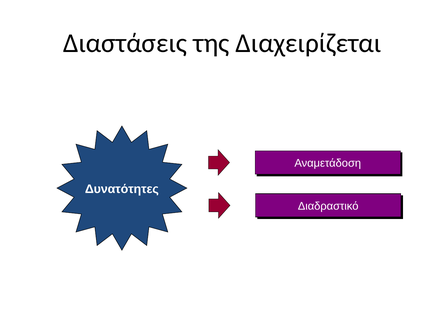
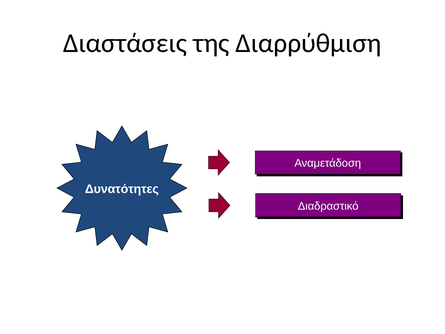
Διαχειρίζεται: Διαχειρίζεται -> Διαρρύθμιση
